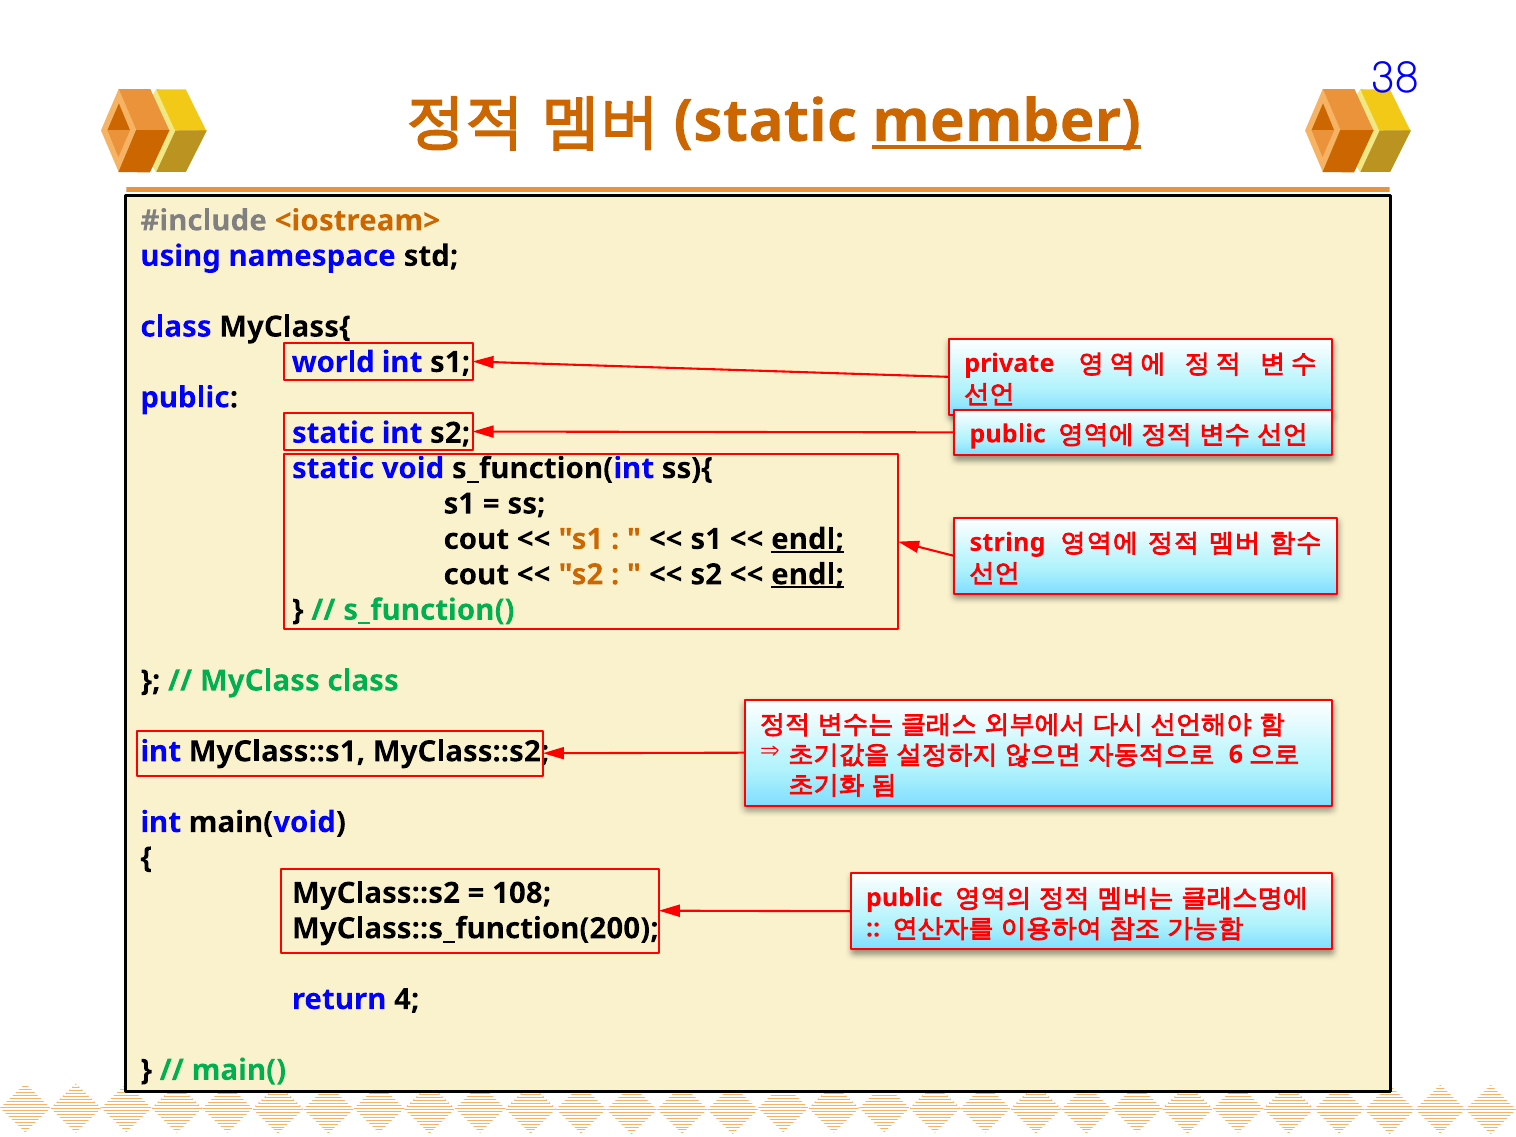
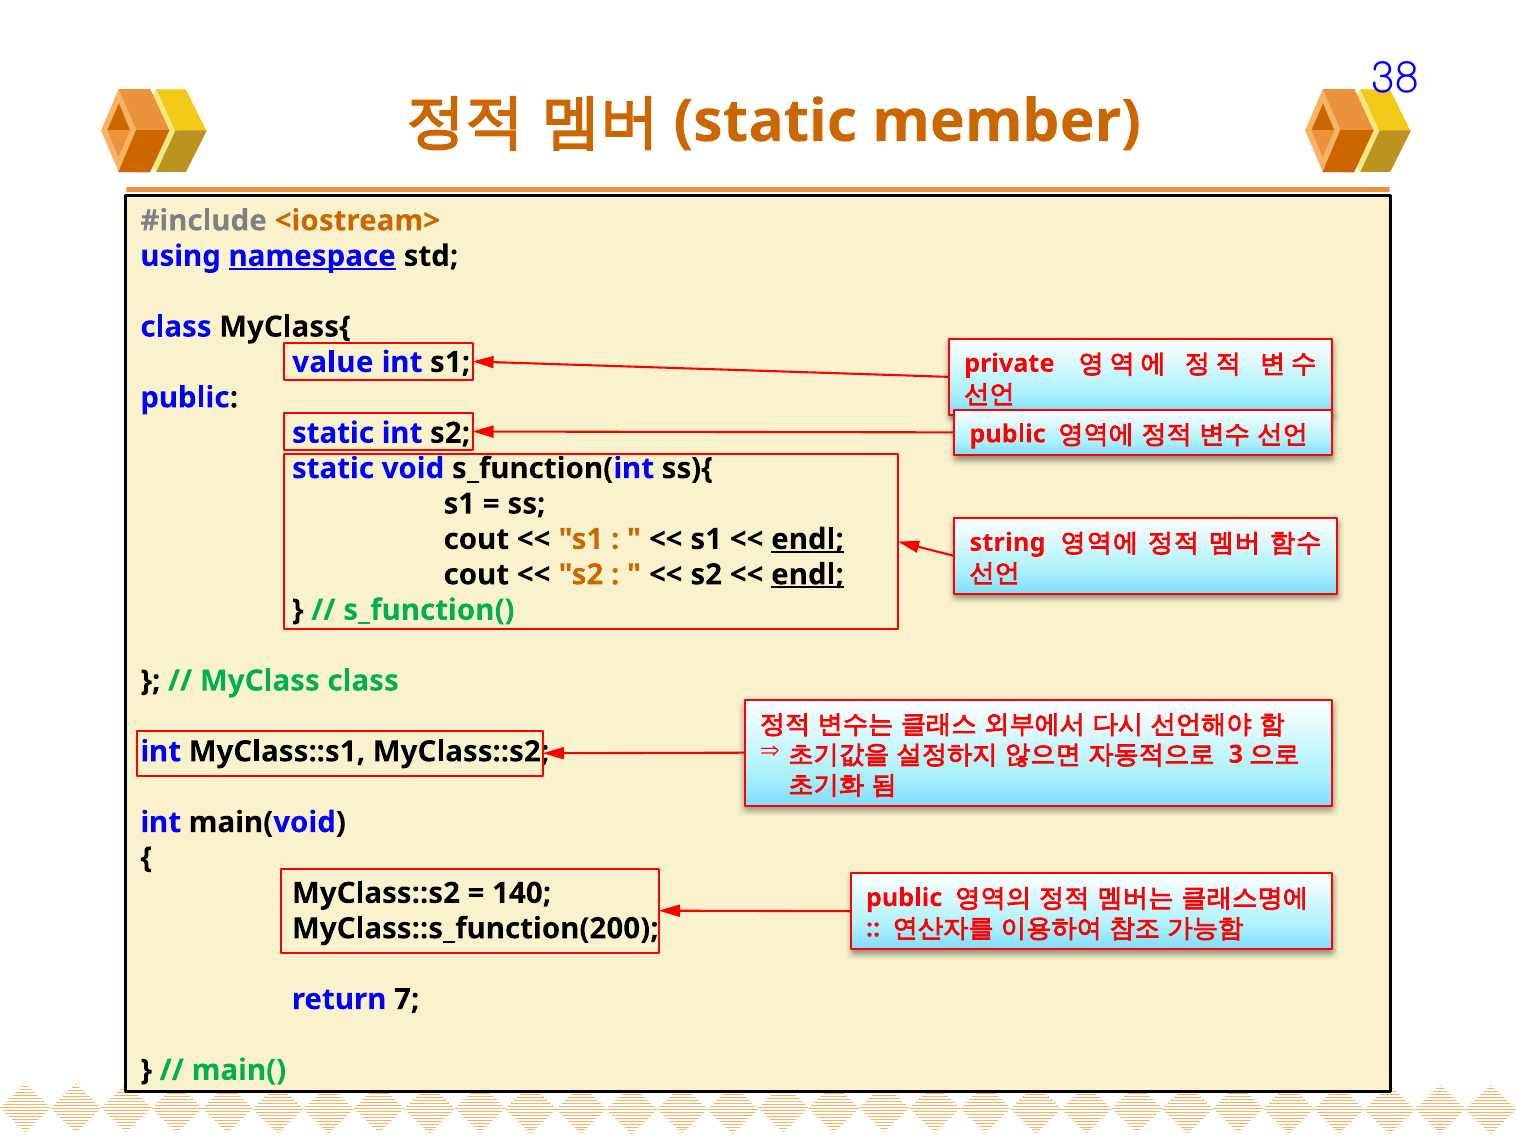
member underline: present -> none
namespace underline: none -> present
world: world -> value
6: 6 -> 3
108: 108 -> 140
4: 4 -> 7
